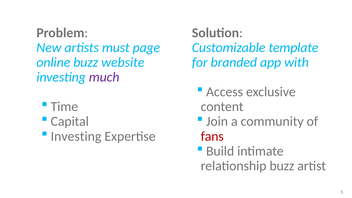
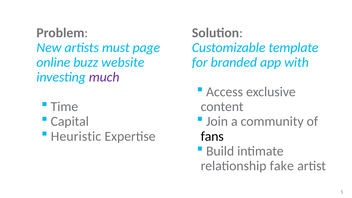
Investing at (76, 136): Investing -> Heuristic
fans colour: red -> black
relationship buzz: buzz -> fake
